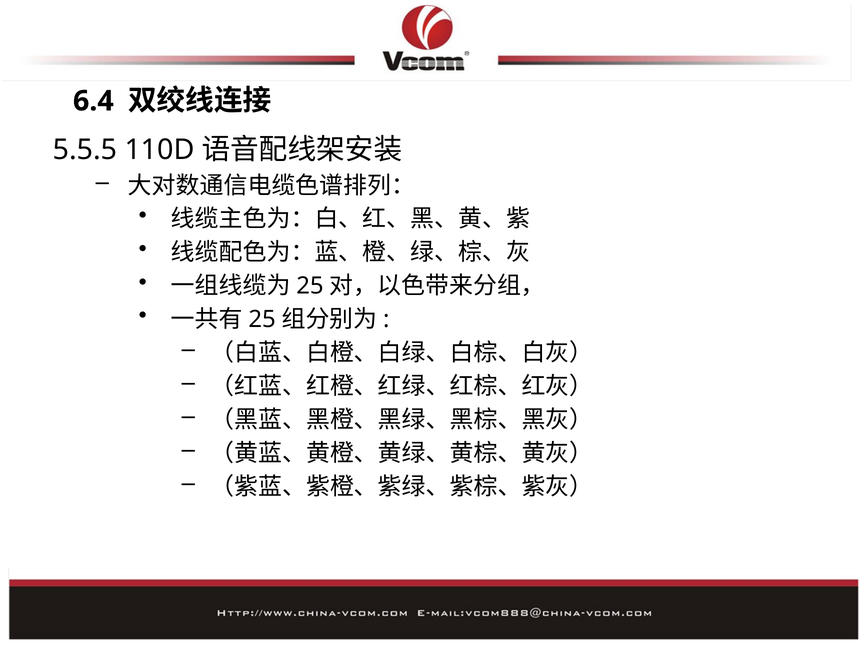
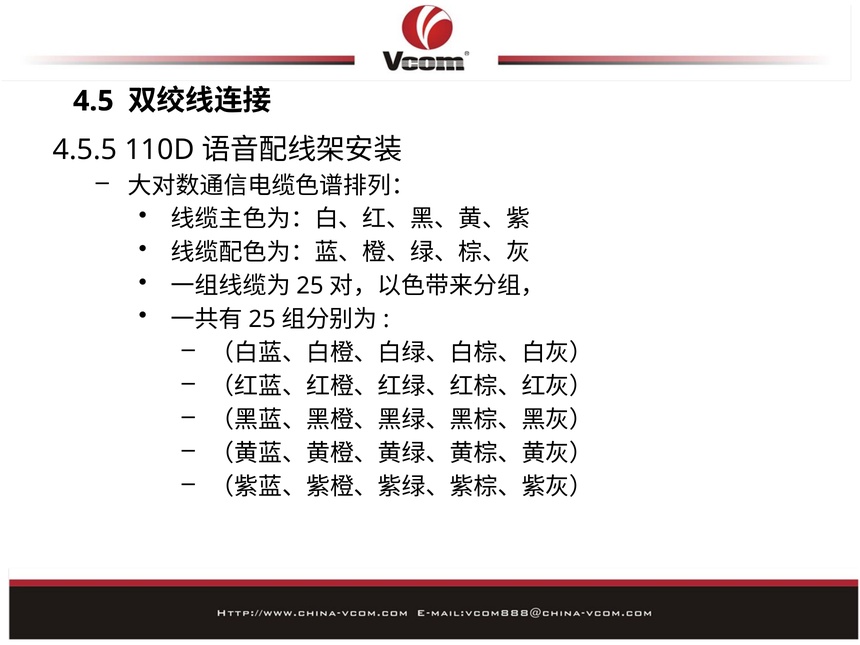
6.4: 6.4 -> 4.5
5.5.5: 5.5.5 -> 4.5.5
